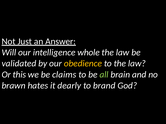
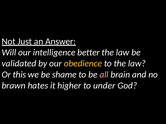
whole: whole -> better
claims: claims -> shame
all colour: light green -> pink
dearly: dearly -> higher
brand: brand -> under
